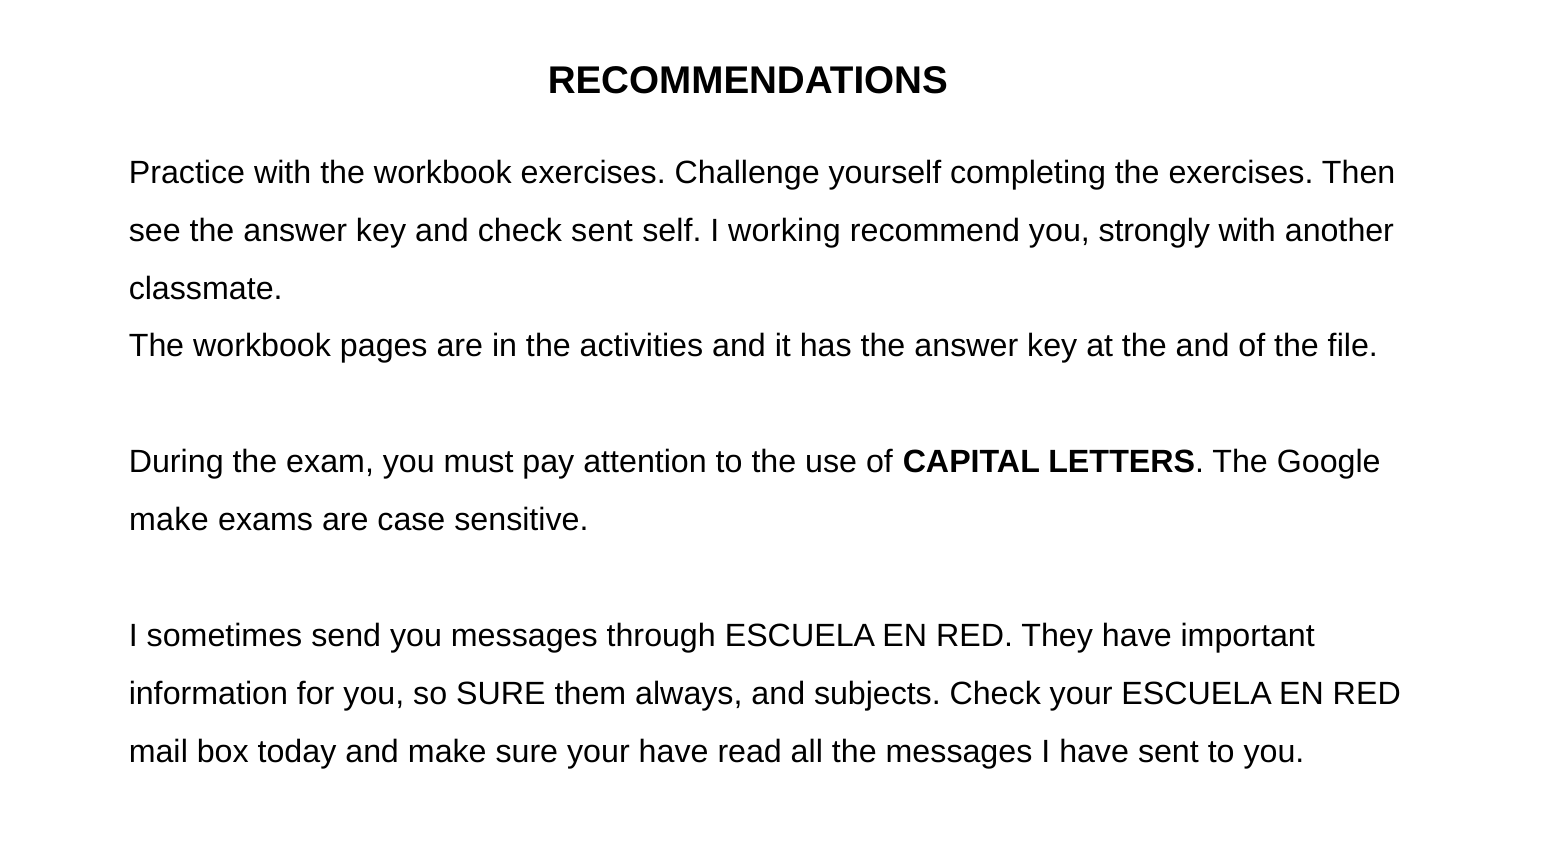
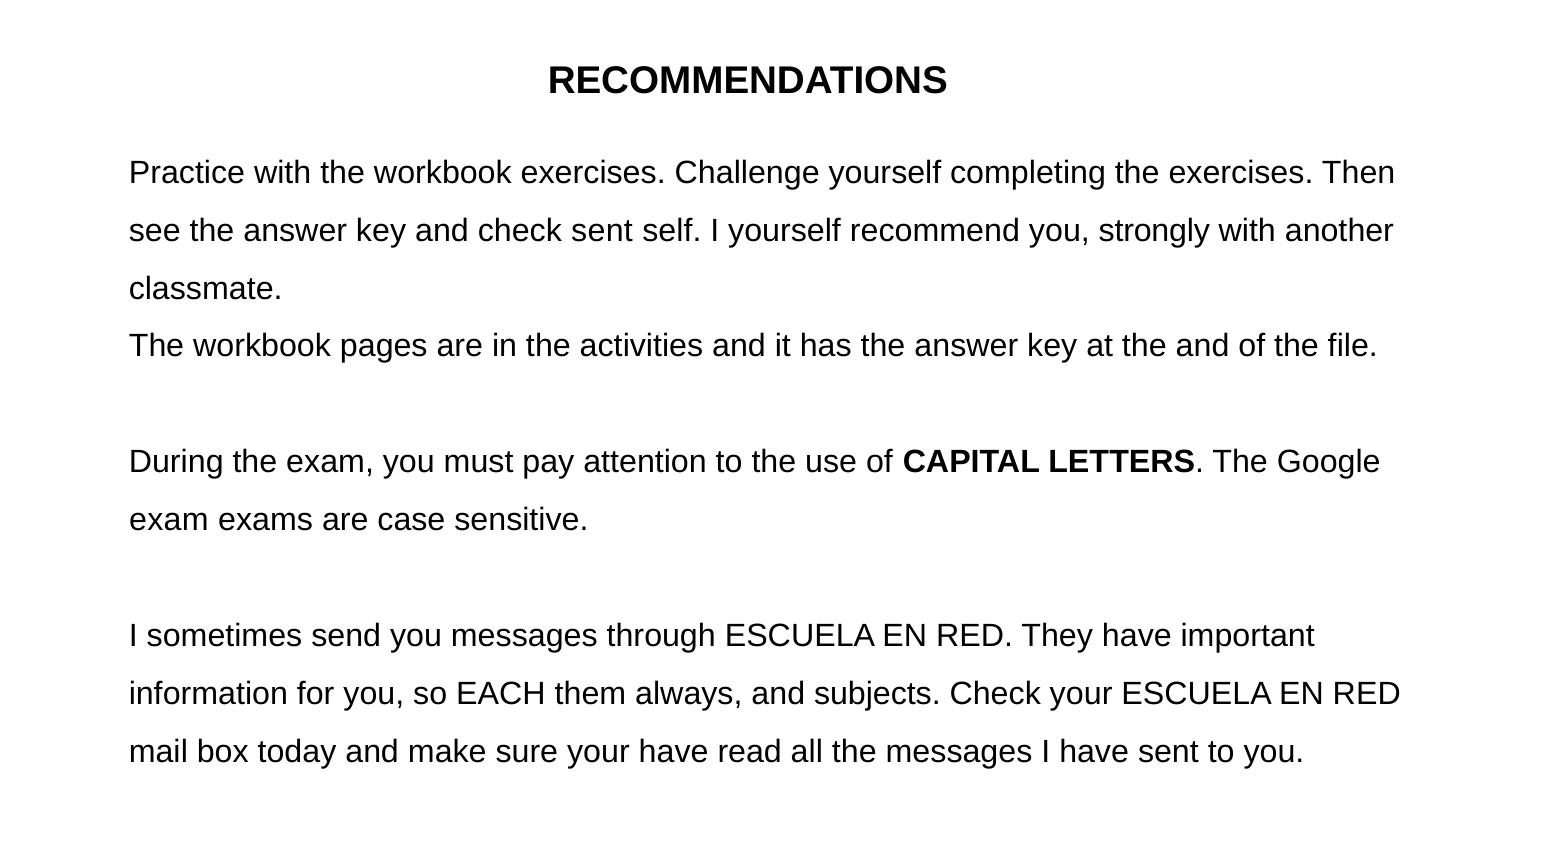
I working: working -> yourself
make at (169, 520): make -> exam
so SURE: SURE -> EACH
